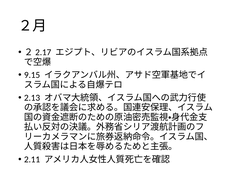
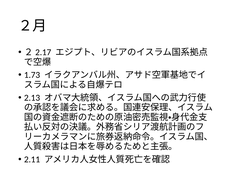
9.15: 9.15 -> 1.73
